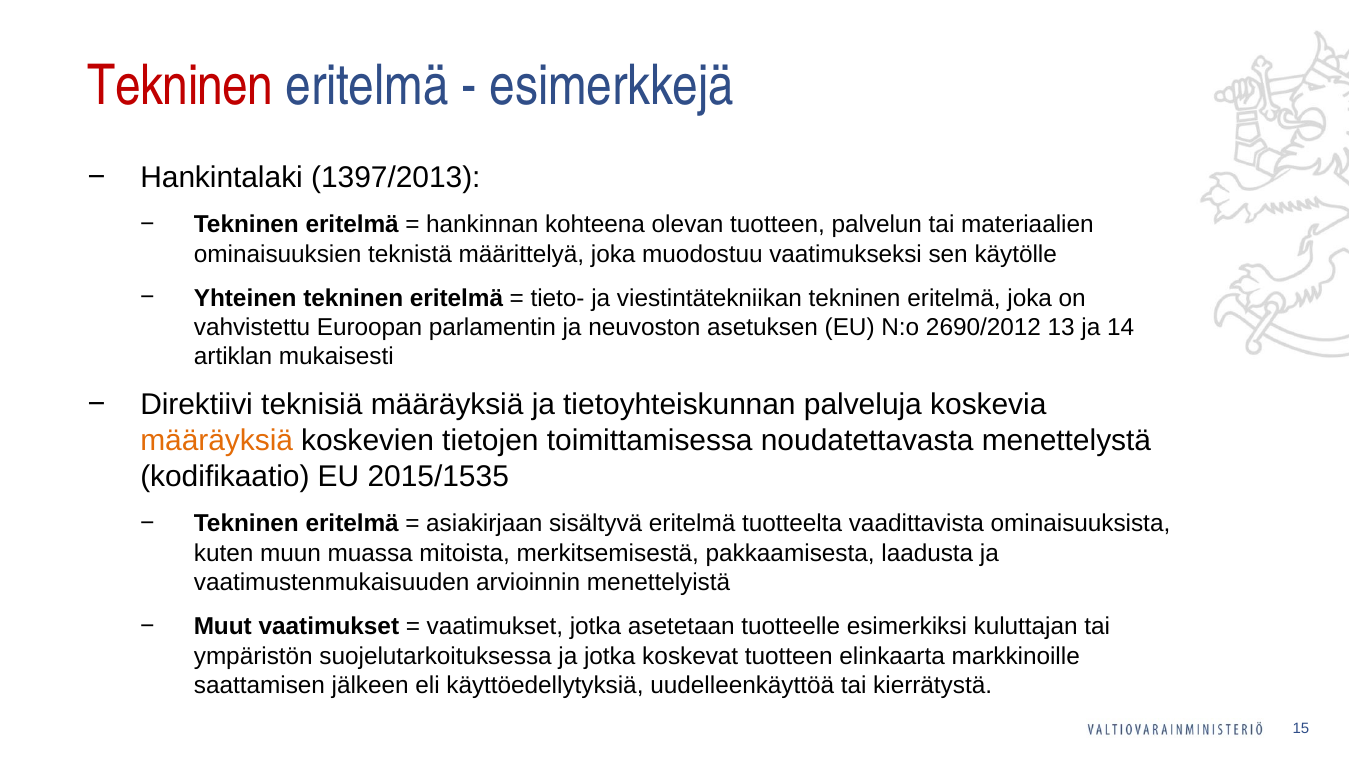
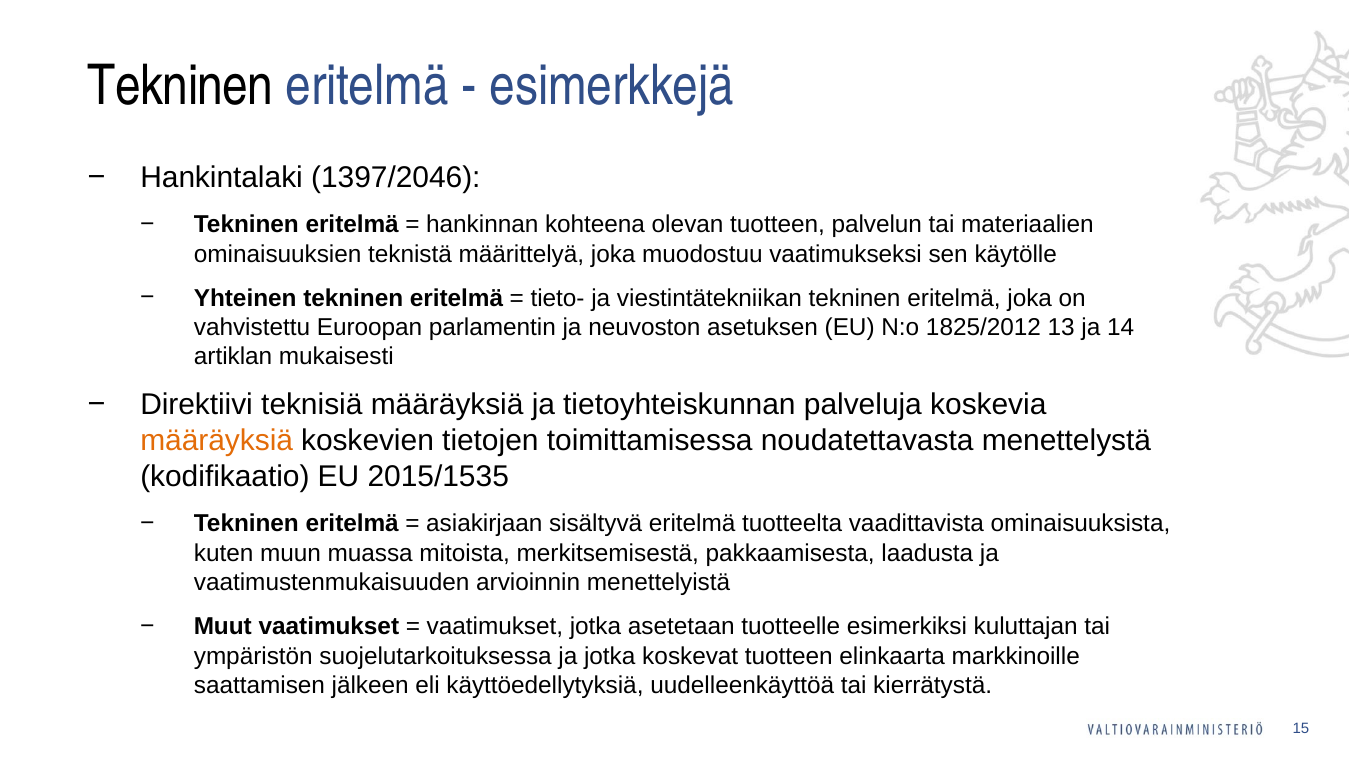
Tekninen at (181, 86) colour: red -> black
1397/2013: 1397/2013 -> 1397/2046
2690/2012: 2690/2012 -> 1825/2012
